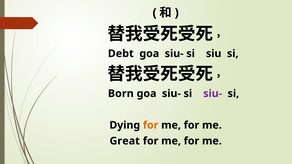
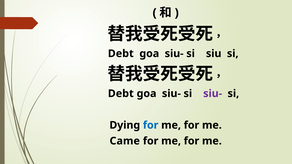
Born at (121, 94): Born -> Debt
for at (151, 125) colour: orange -> blue
Great: Great -> Came
